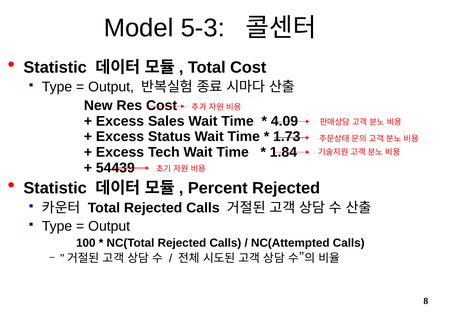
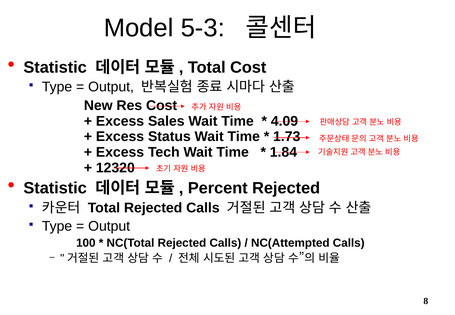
54439: 54439 -> 12320
